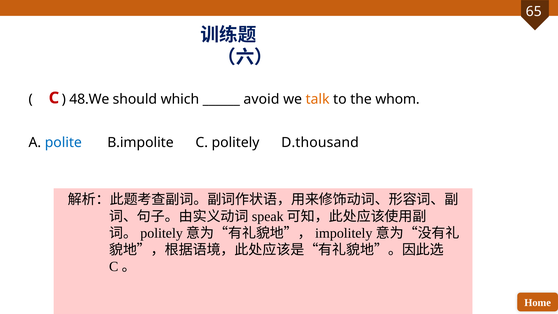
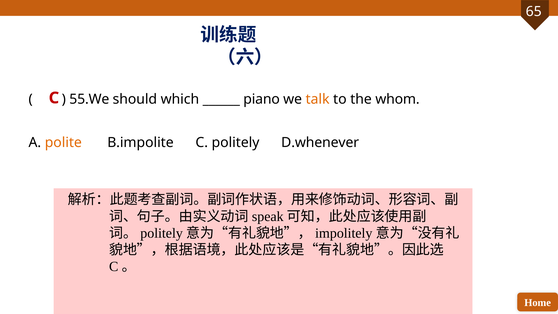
48.We: 48.We -> 55.We
avoid: avoid -> piano
polite colour: blue -> orange
D.thousand: D.thousand -> D.whenever
